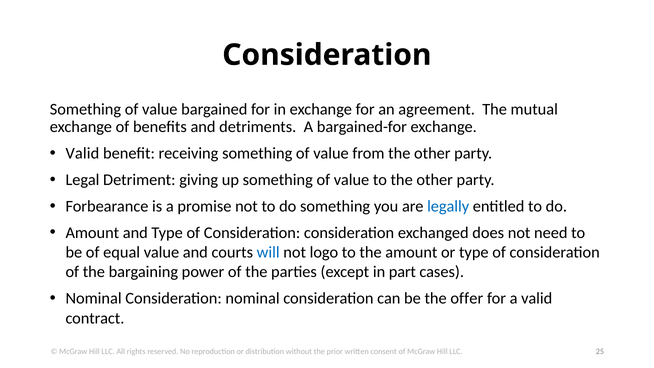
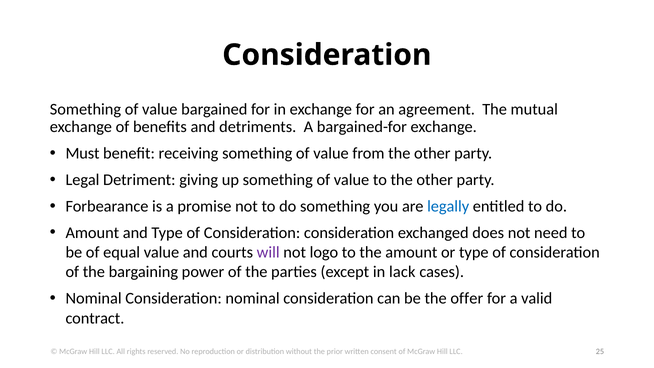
Valid at (82, 153): Valid -> Must
will colour: blue -> purple
part: part -> lack
